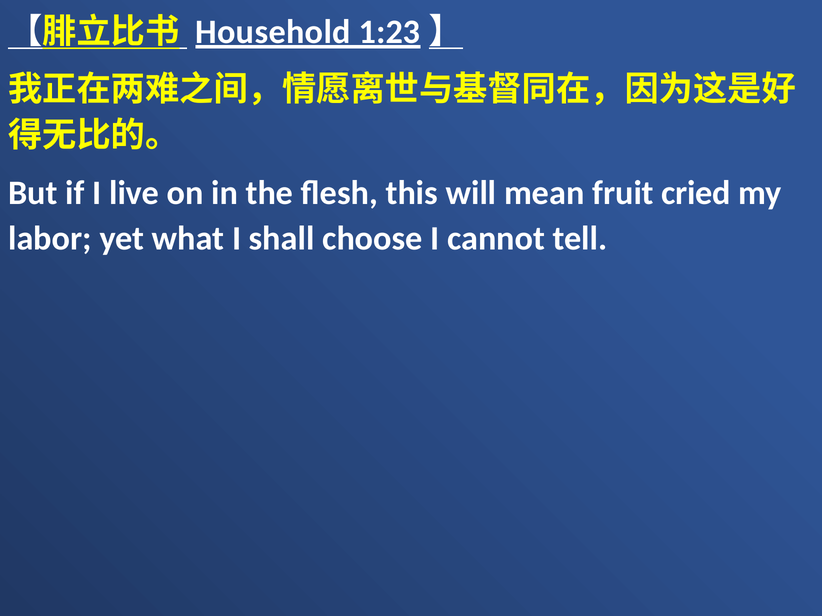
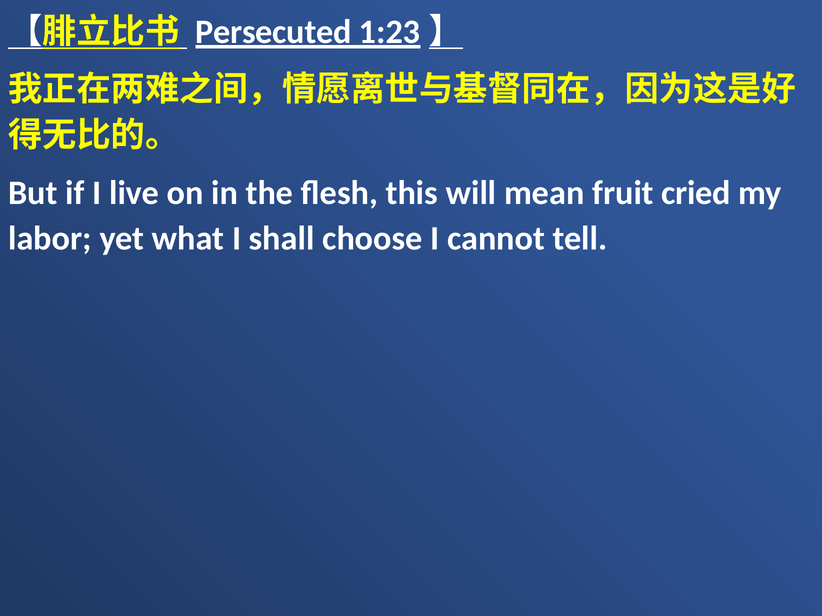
Household: Household -> Persecuted
